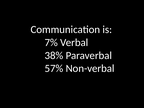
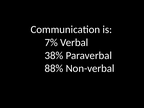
57%: 57% -> 88%
